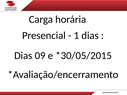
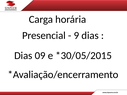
1: 1 -> 9
